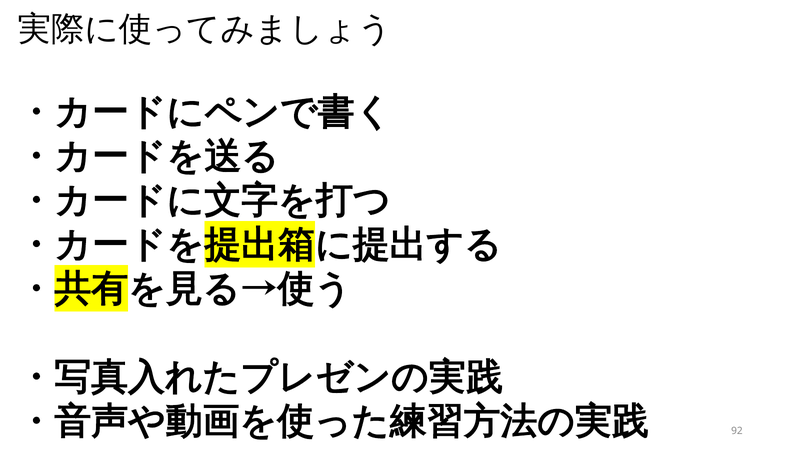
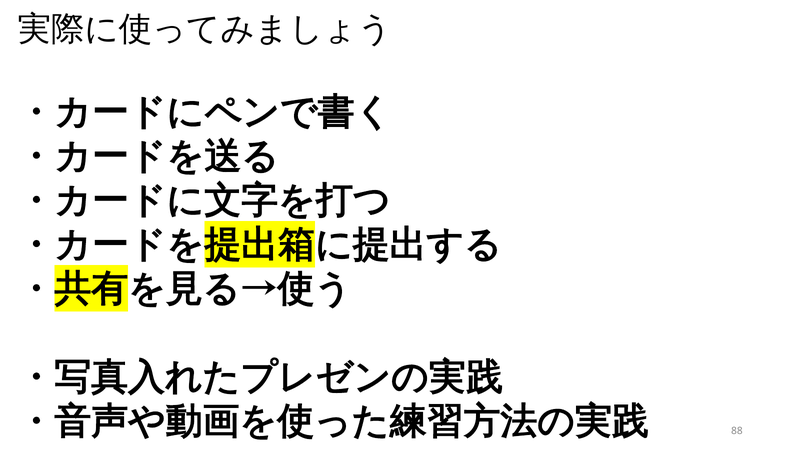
92: 92 -> 88
